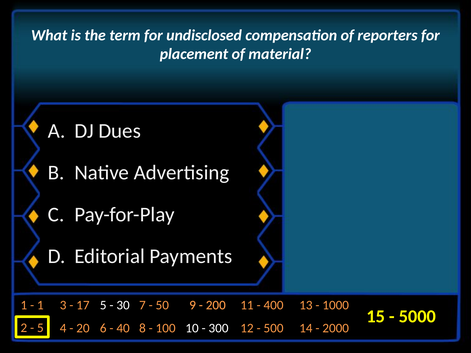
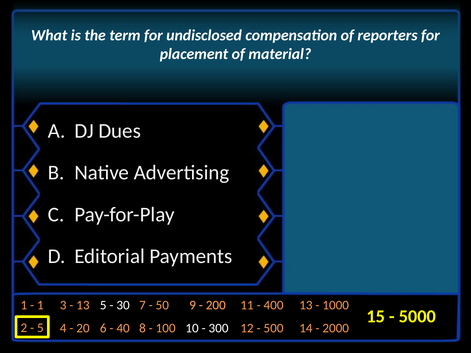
17 at (83, 305): 17 -> 13
